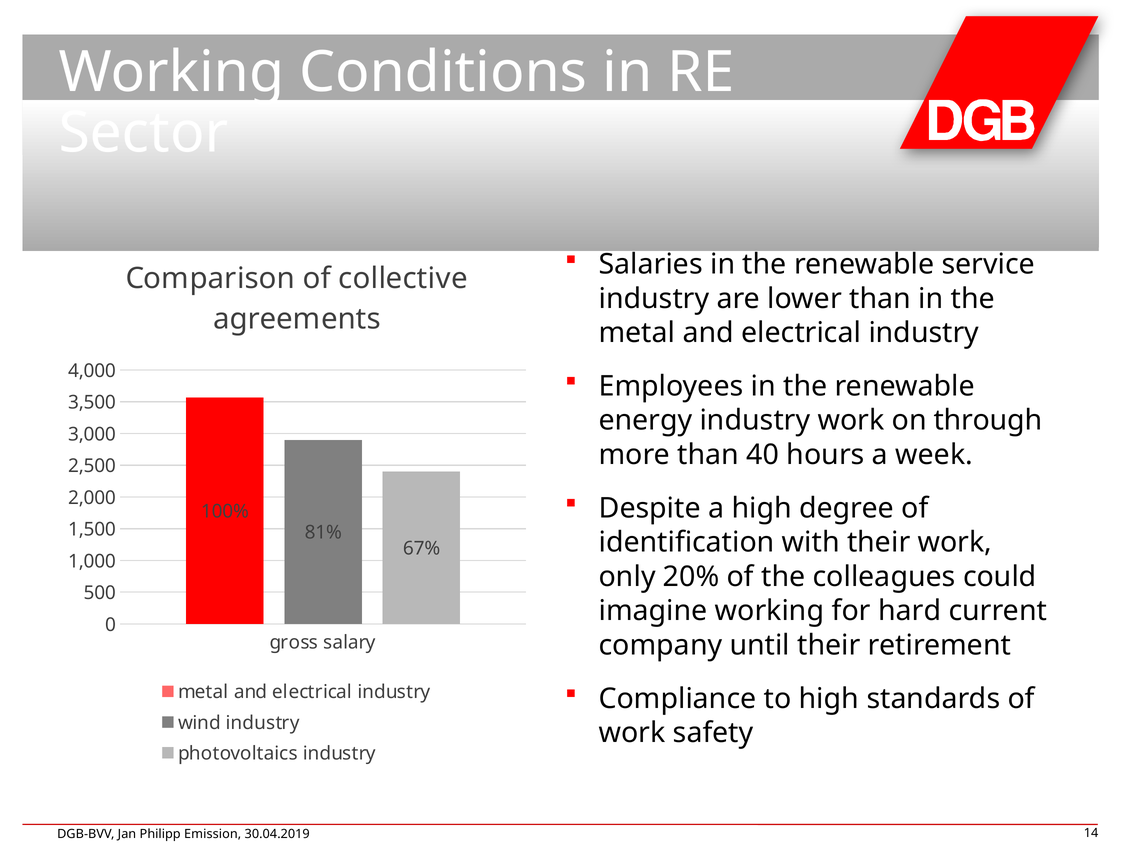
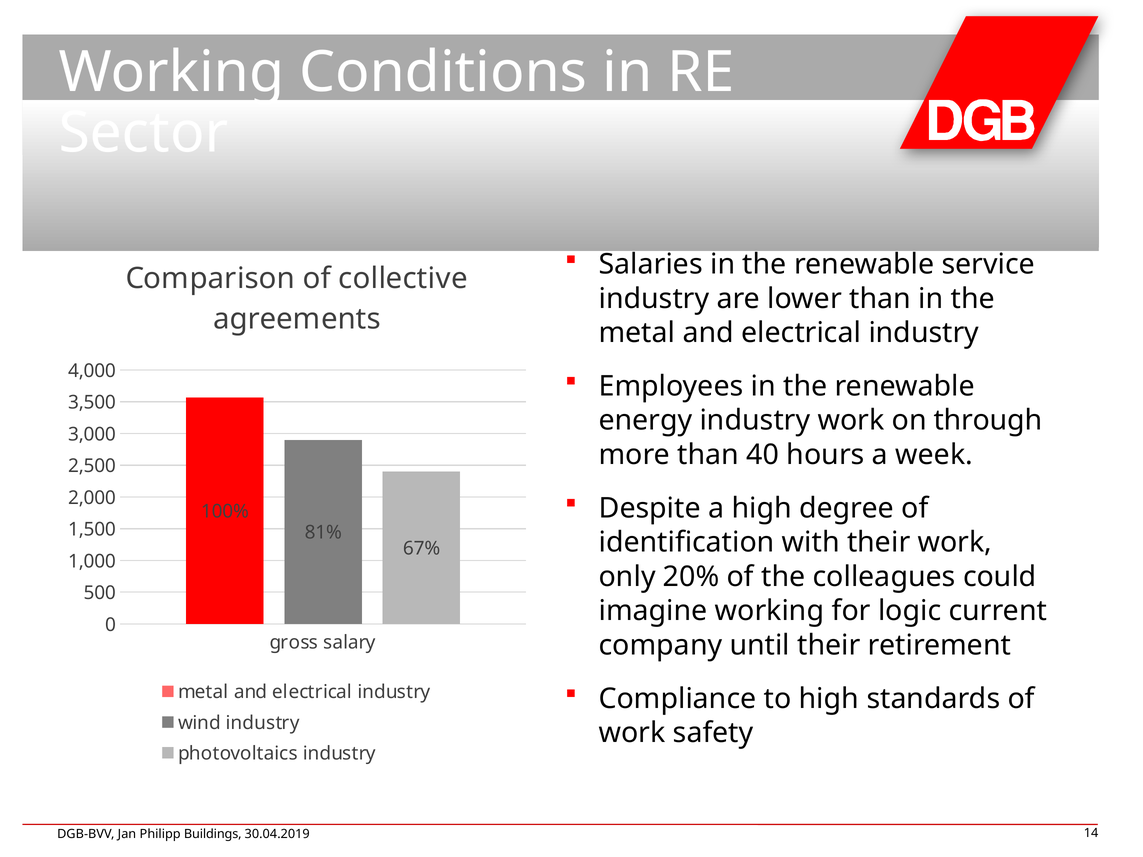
hard: hard -> logic
Emission: Emission -> Buildings
